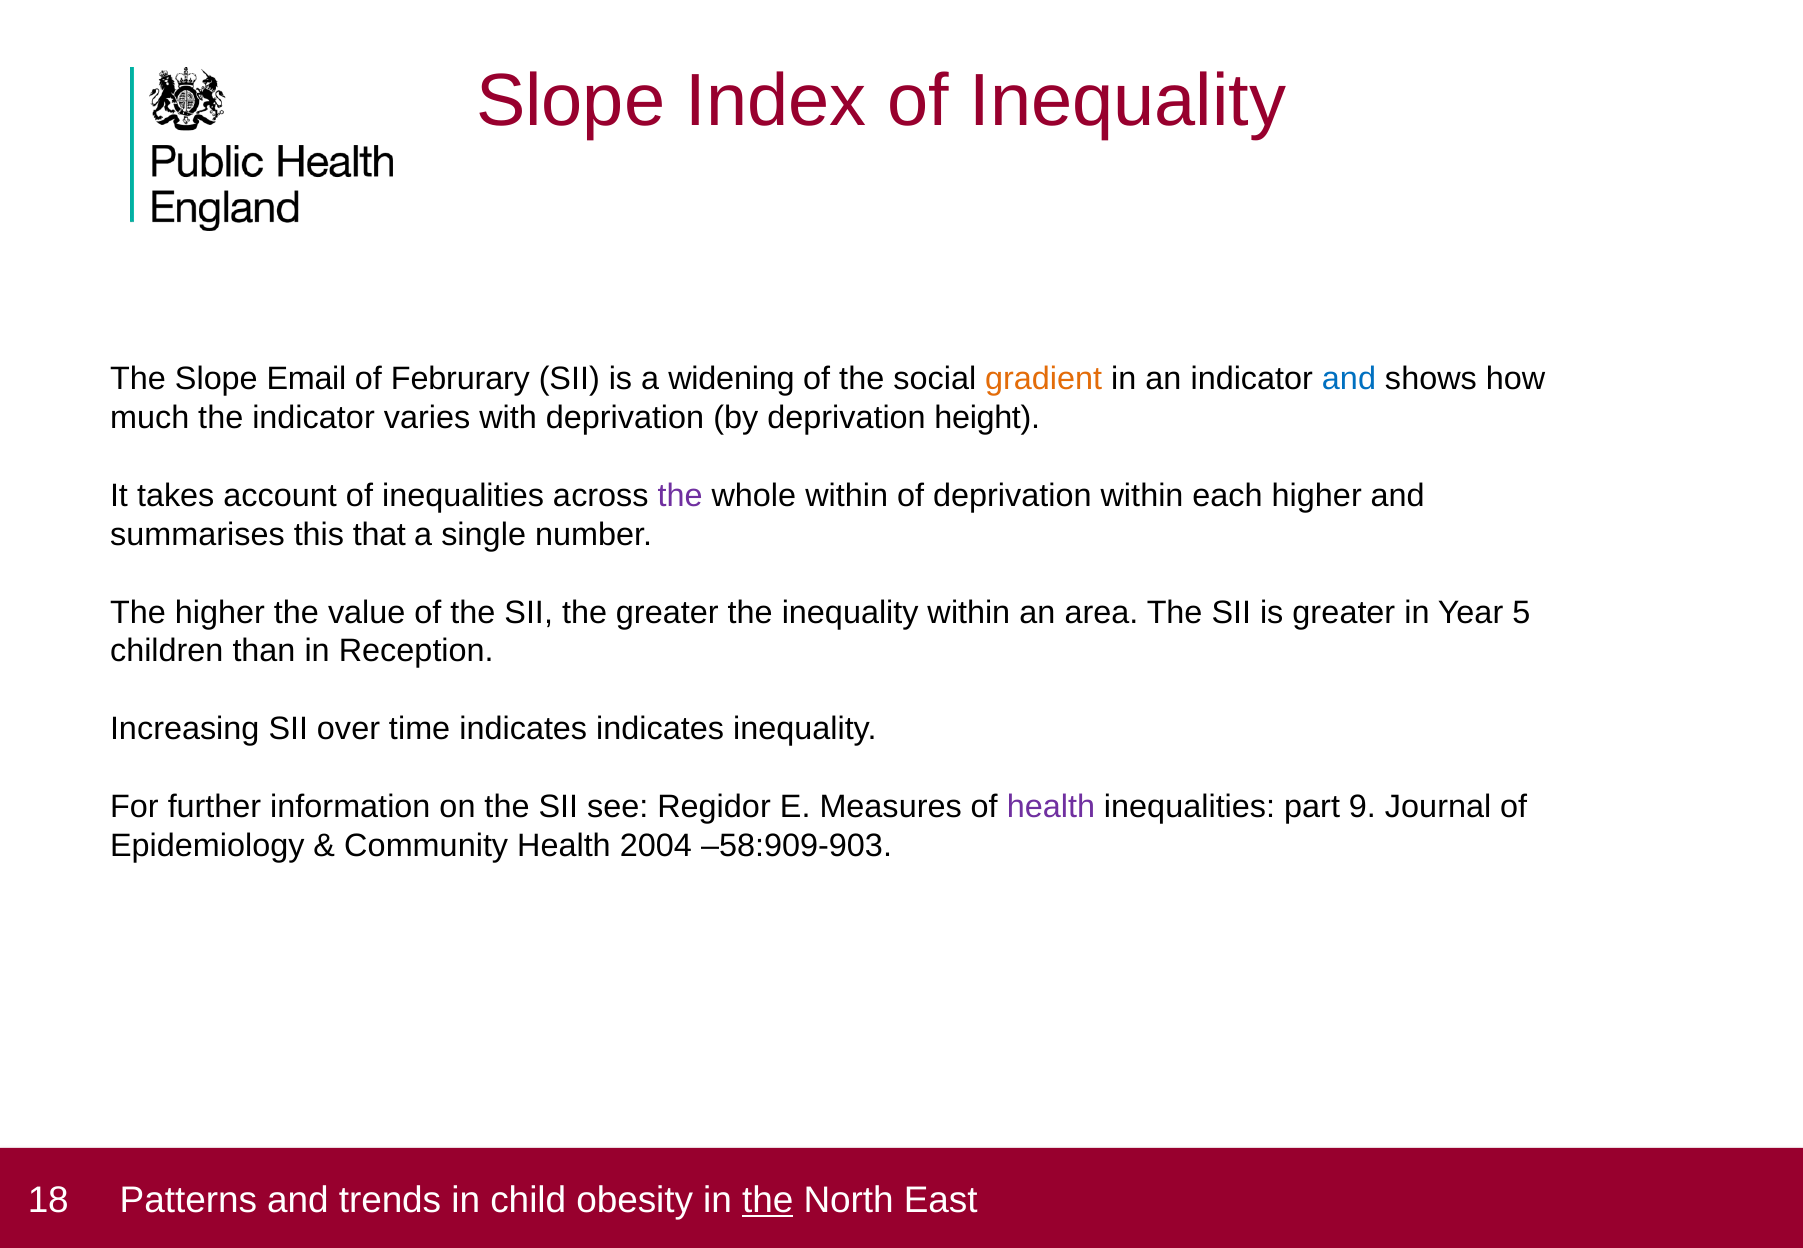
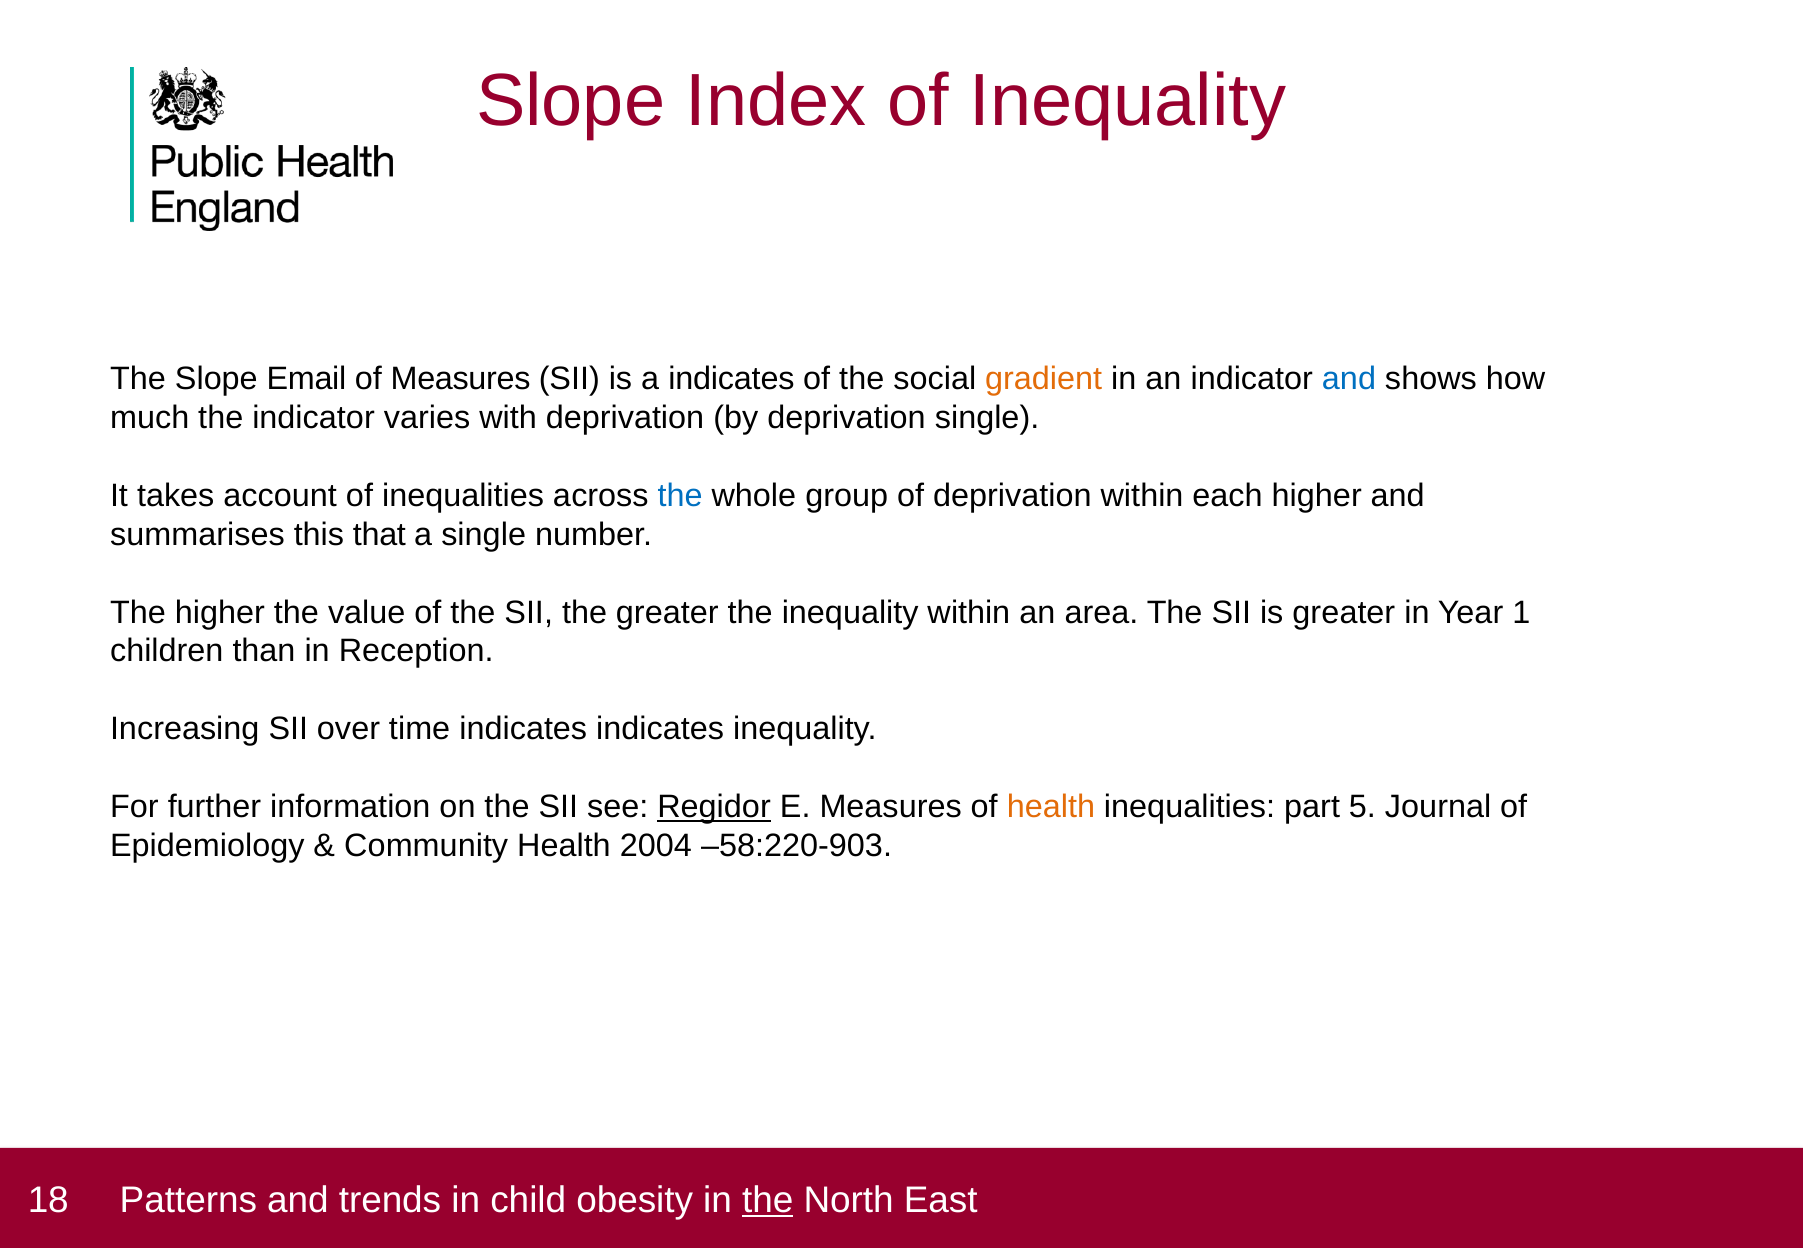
of Februrary: Februrary -> Measures
a widening: widening -> indicates
deprivation height: height -> single
the at (680, 496) colour: purple -> blue
whole within: within -> group
5: 5 -> 1
Regidor underline: none -> present
health at (1051, 807) colour: purple -> orange
9: 9 -> 5
–58:909-903: –58:909-903 -> –58:220-903
